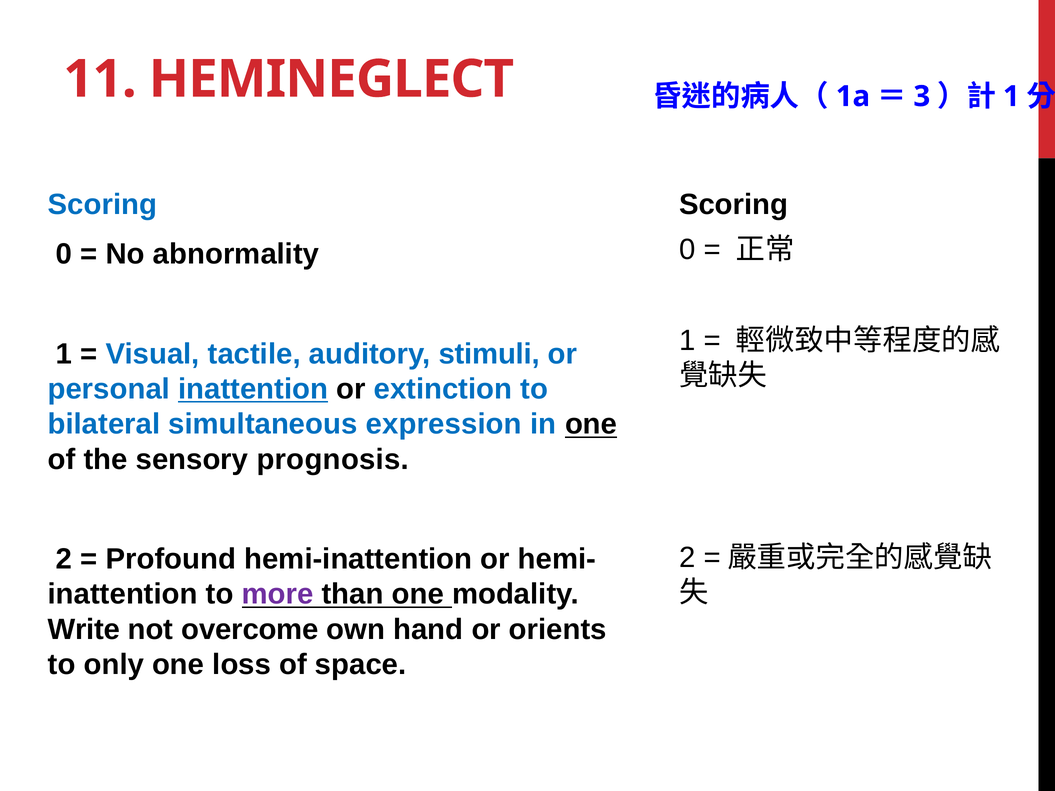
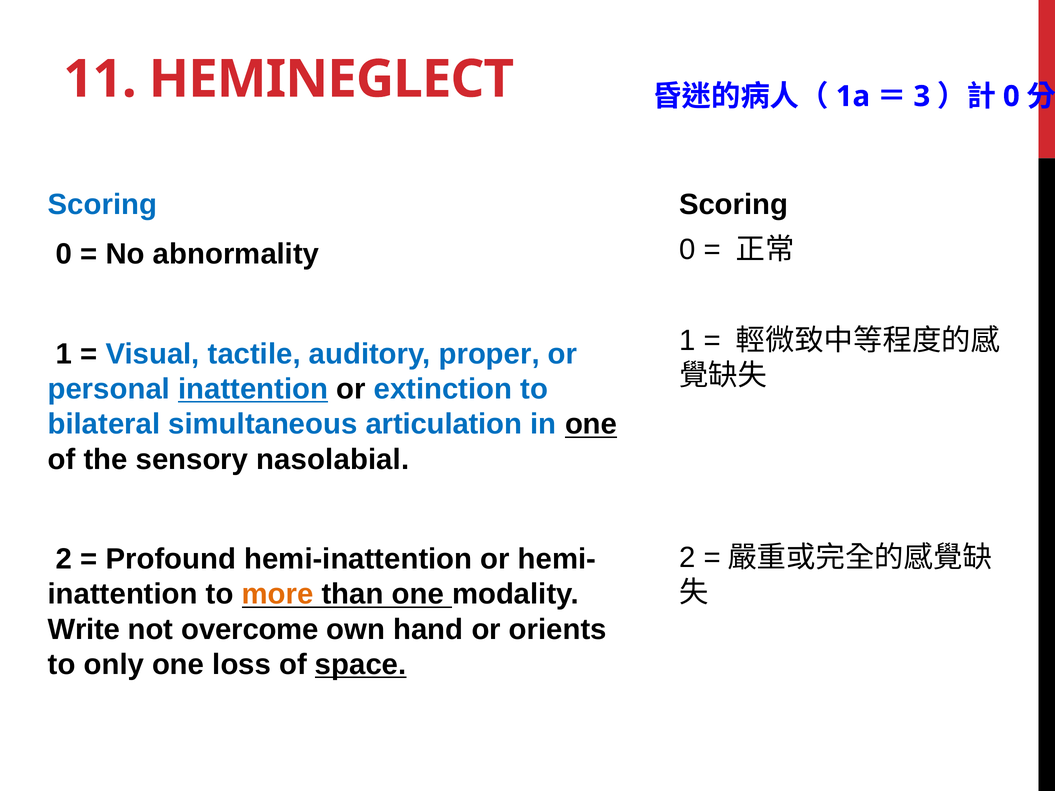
1 at (1011, 96): 1 -> 0
stimuli: stimuli -> proper
expression: expression -> articulation
prognosis: prognosis -> nasolabial
more colour: purple -> orange
space underline: none -> present
